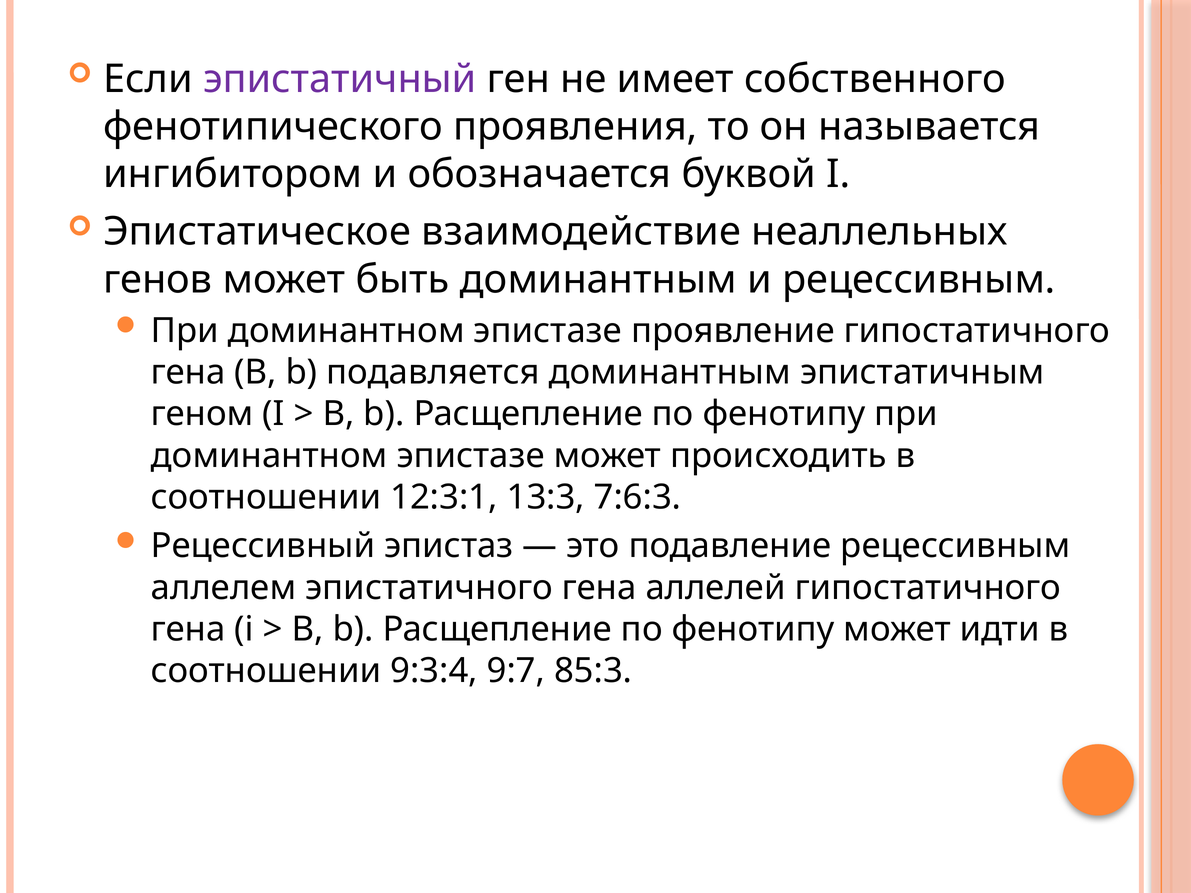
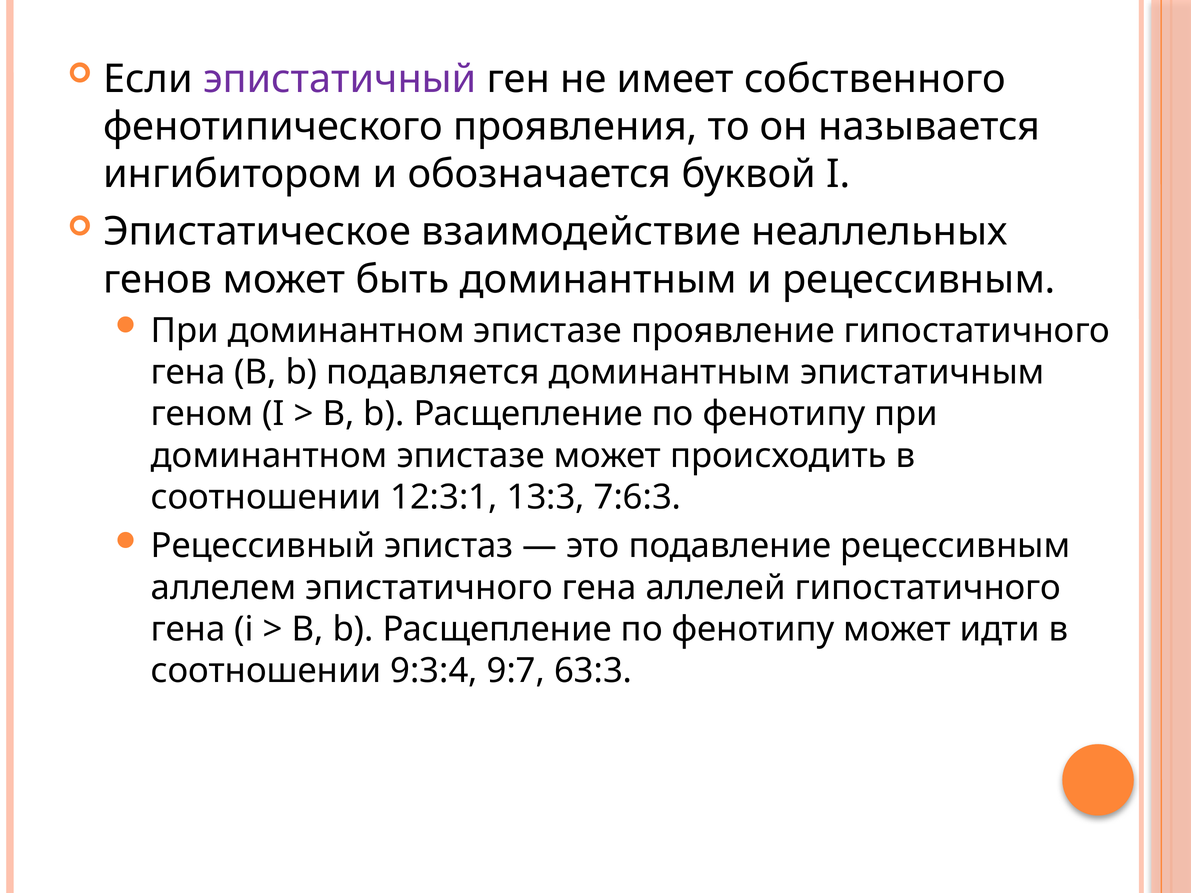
85:3: 85:3 -> 63:3
